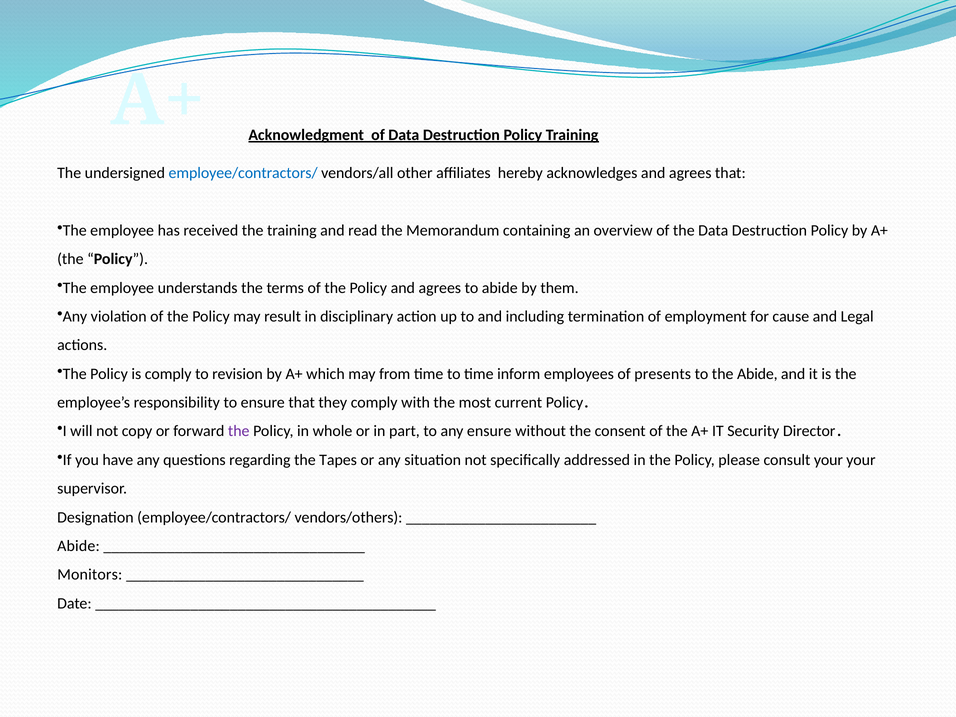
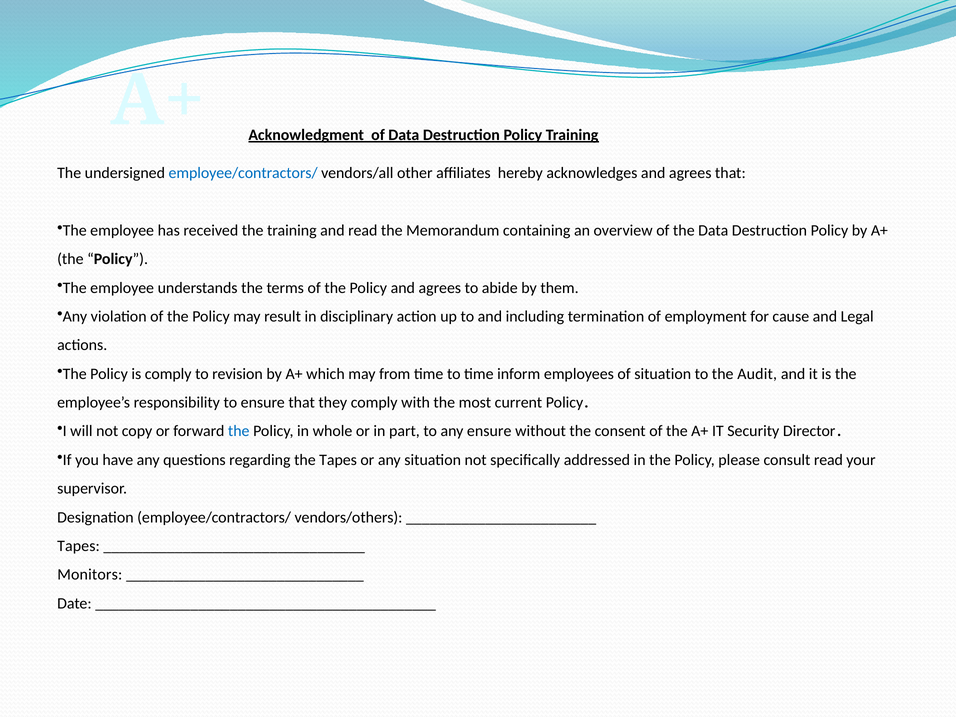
of presents: presents -> situation
the Abide: Abide -> Audit
the at (239, 431) colour: purple -> blue
consult your: your -> read
Abide at (78, 546): Abide -> Tapes
